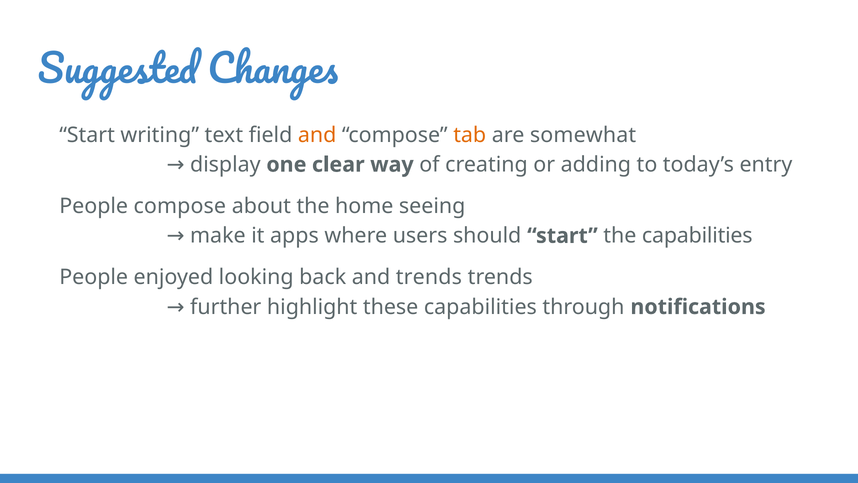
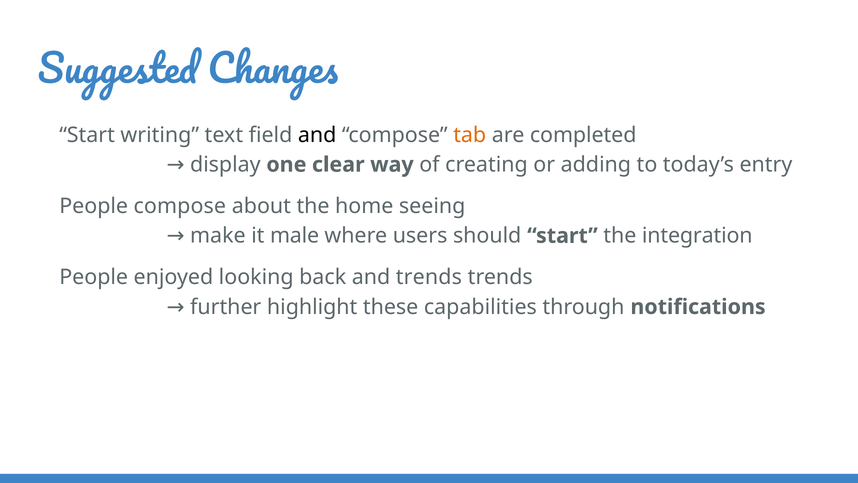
and at (317, 135) colour: orange -> black
somewhat: somewhat -> completed
the capabilities: capabilities -> integration
apps: apps -> male
